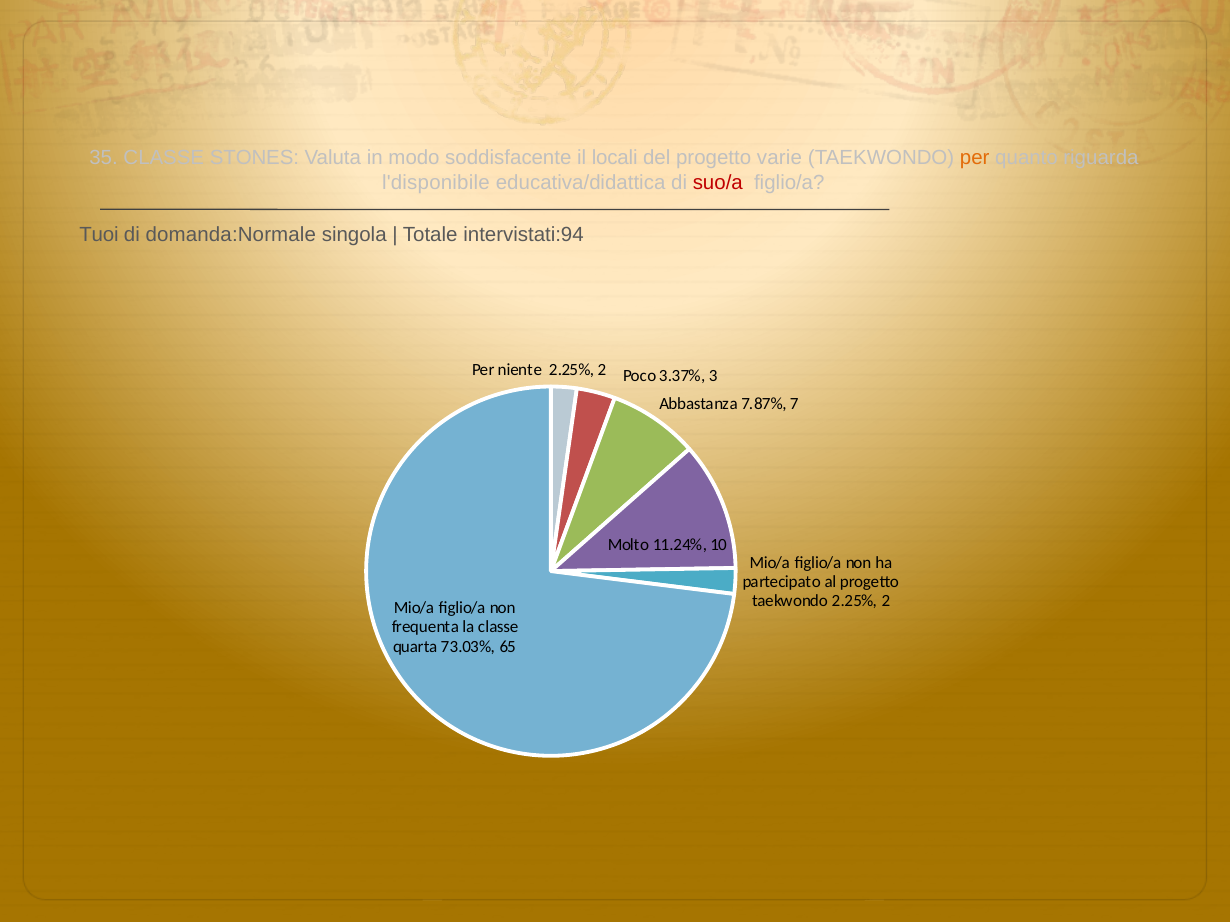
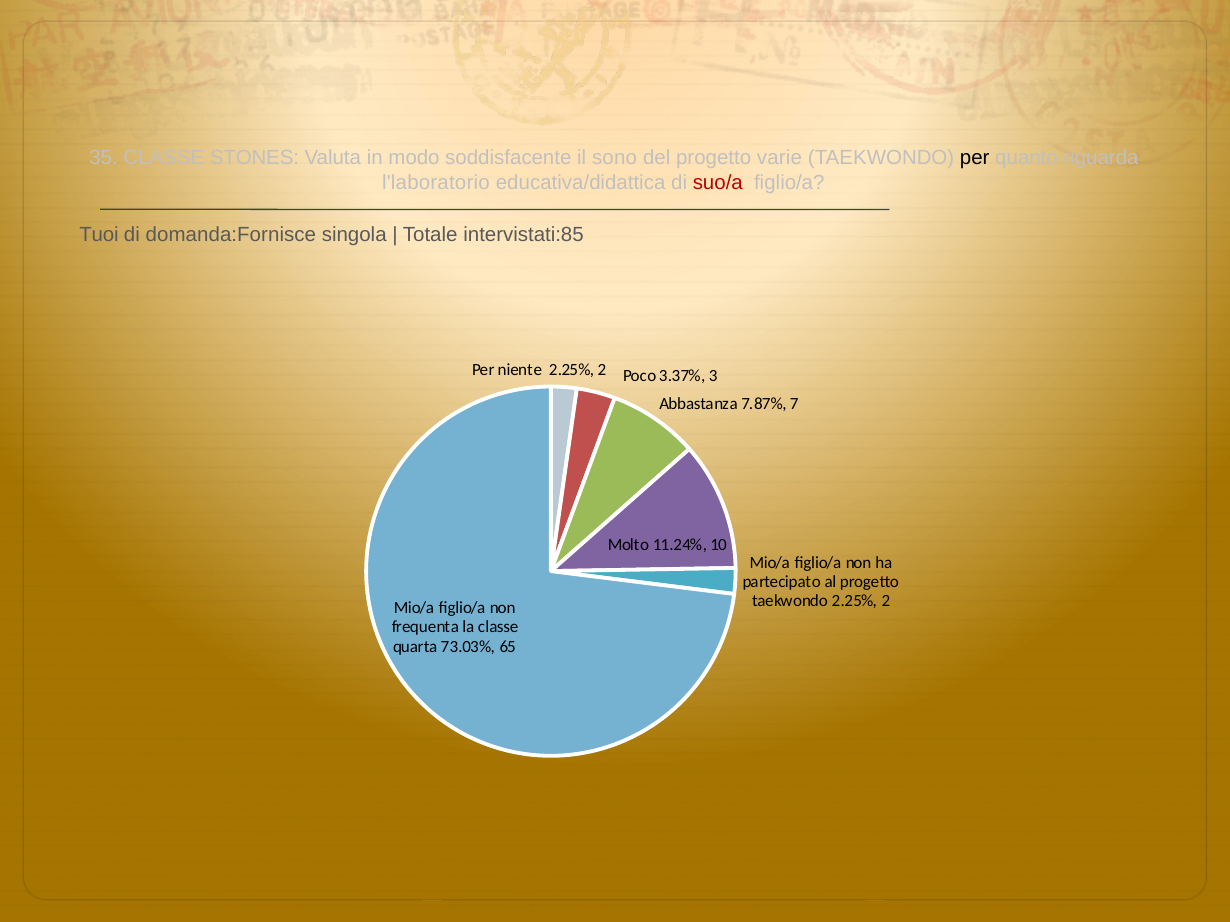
locali: locali -> sono
per at (975, 158) colour: orange -> black
l'disponibile: l'disponibile -> l'laboratorio
domanda:Normale: domanda:Normale -> domanda:Fornisce
intervistati:94: intervistati:94 -> intervistati:85
